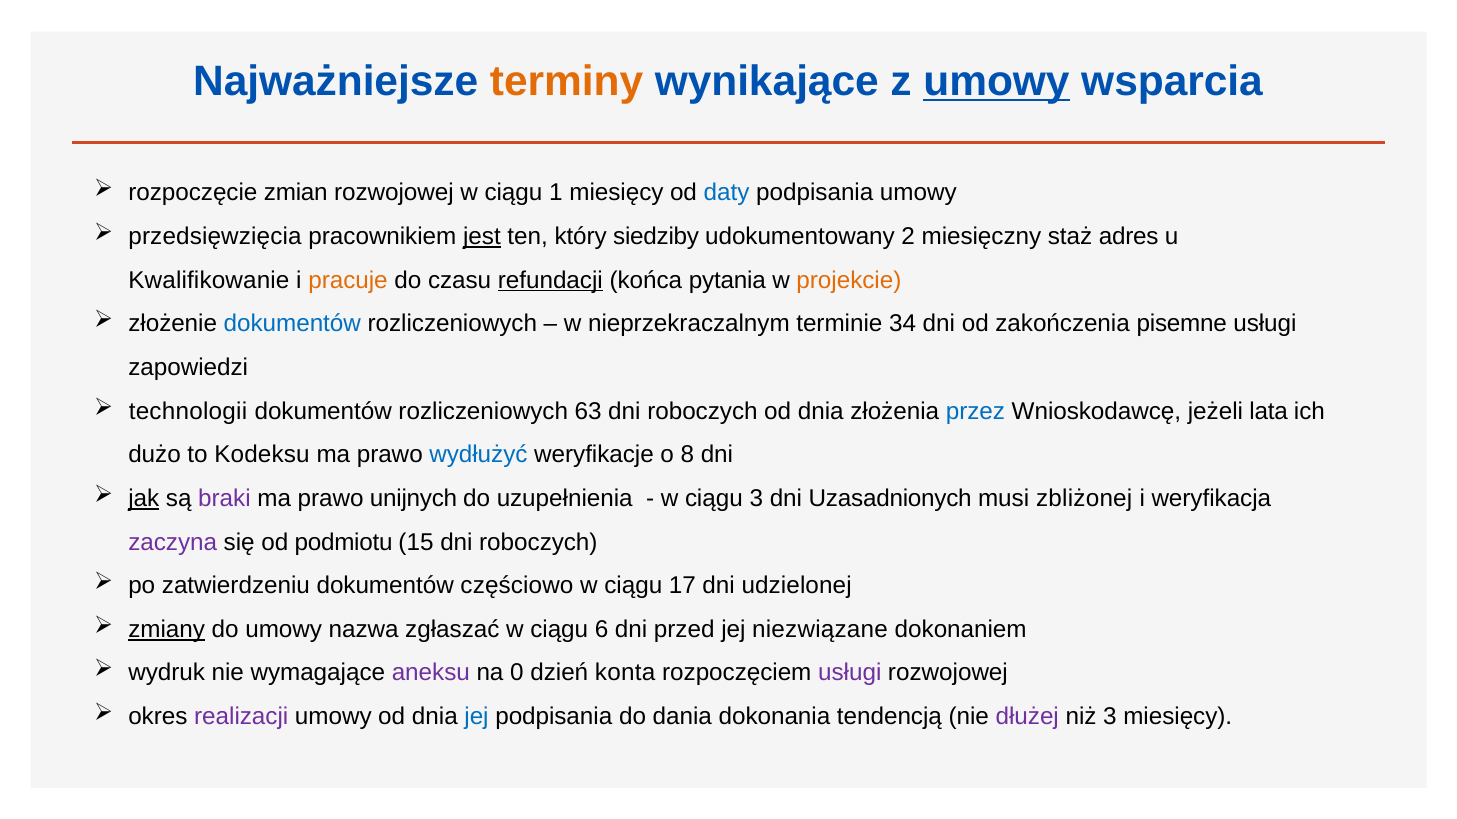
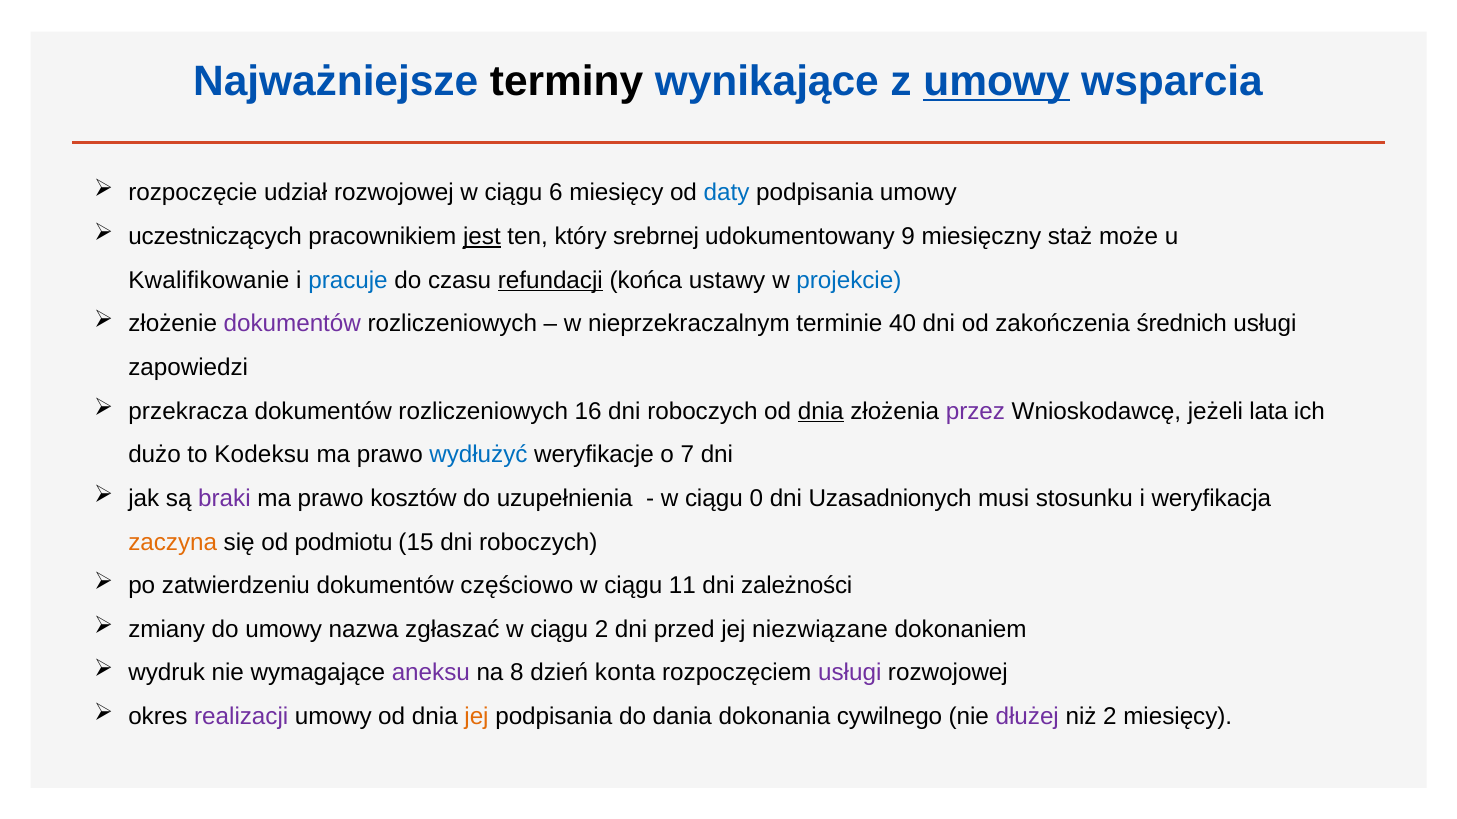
terminy colour: orange -> black
zmian: zmian -> udział
1: 1 -> 6
przedsięwzięcia: przedsięwzięcia -> uczestniczących
siedziby: siedziby -> srebrnej
2: 2 -> 9
adres: adres -> może
pracuje colour: orange -> blue
pytania: pytania -> ustawy
projekcie colour: orange -> blue
dokumentów at (292, 324) colour: blue -> purple
34: 34 -> 40
pisemne: pisemne -> średnich
technologii: technologii -> przekracza
63: 63 -> 16
dnia at (821, 411) underline: none -> present
przez colour: blue -> purple
8: 8 -> 7
jak underline: present -> none
unijnych: unijnych -> kosztów
ciągu 3: 3 -> 0
zbliżonej: zbliżonej -> stosunku
zaczyna colour: purple -> orange
17: 17 -> 11
udzielonej: udzielonej -> zależności
zmiany underline: present -> none
ciągu 6: 6 -> 2
0: 0 -> 8
jej at (477, 717) colour: blue -> orange
tendencją: tendencją -> cywilnego
niż 3: 3 -> 2
